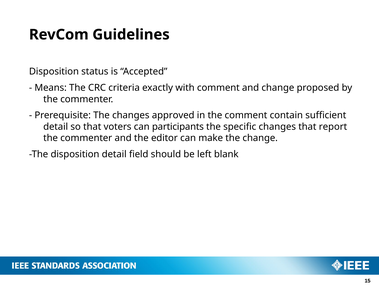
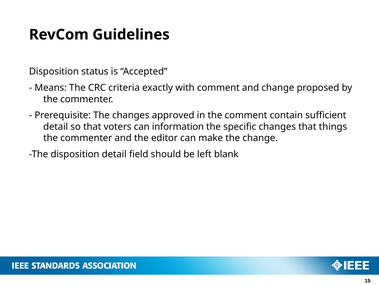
participants: participants -> information
report: report -> things
